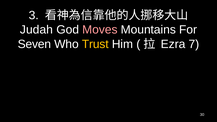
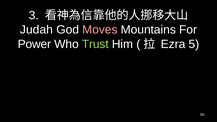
Seven: Seven -> Power
Trust colour: yellow -> light green
7: 7 -> 5
